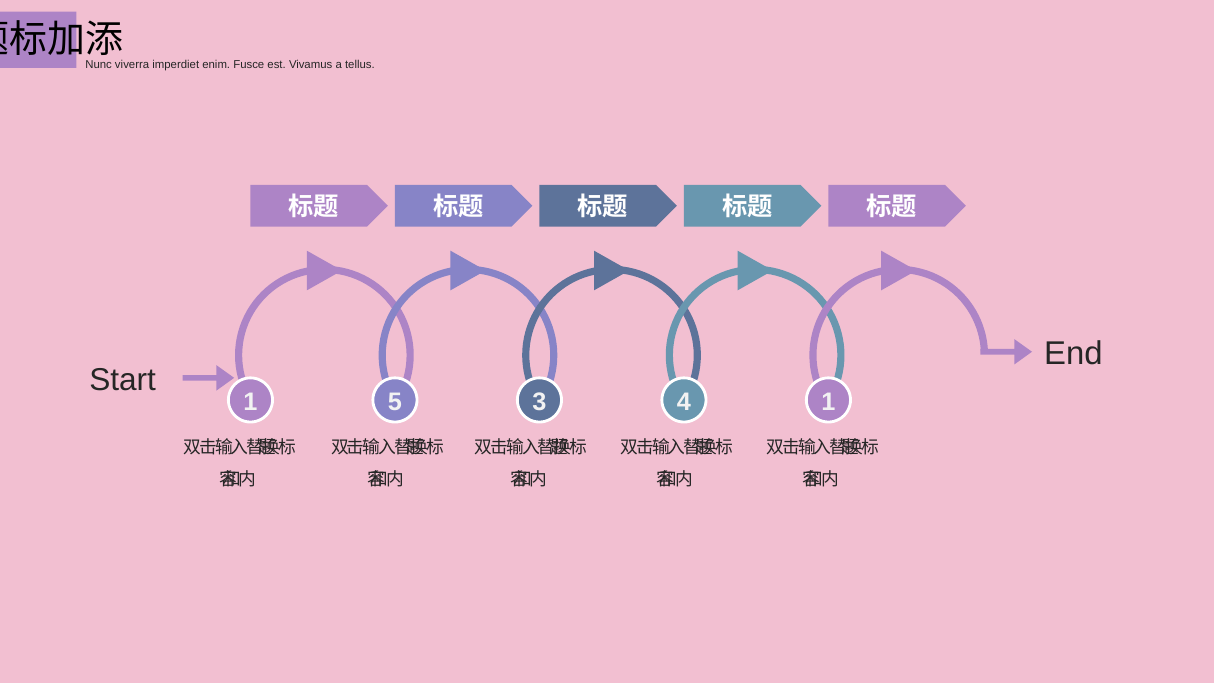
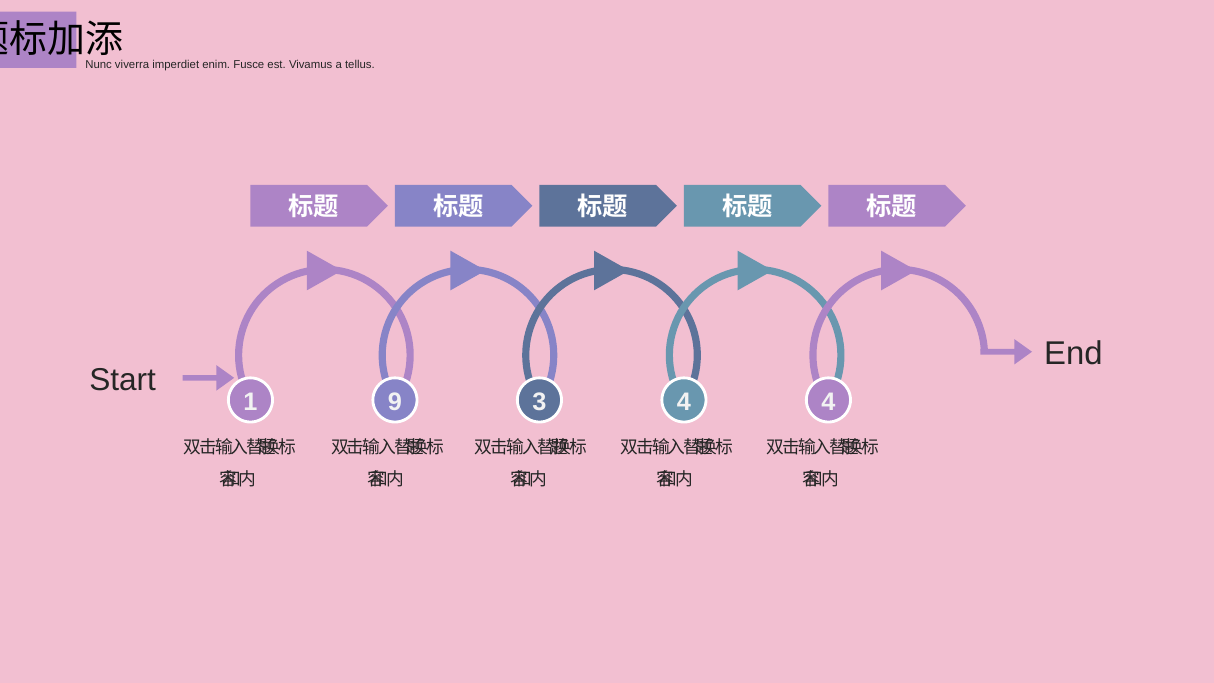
5: 5 -> 9
4 1: 1 -> 4
